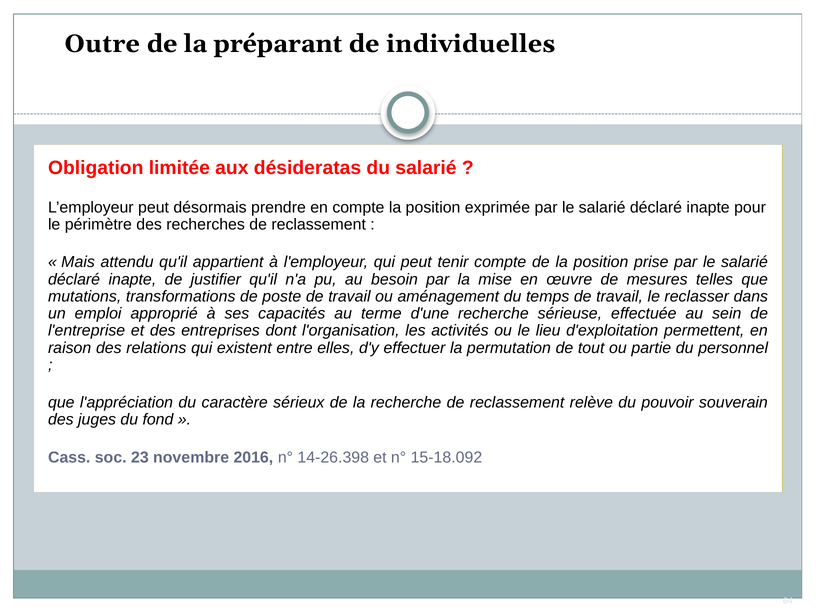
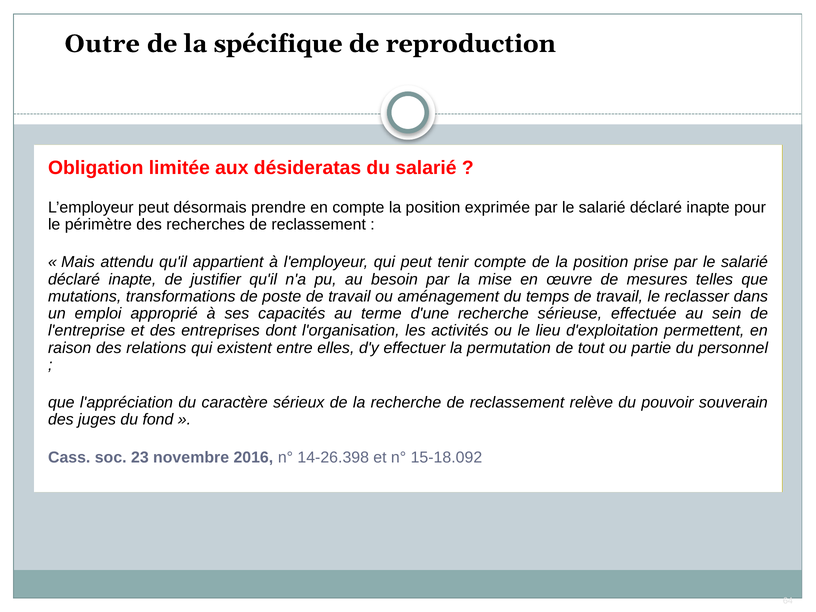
préparant: préparant -> spécifique
individuelles: individuelles -> reproduction
